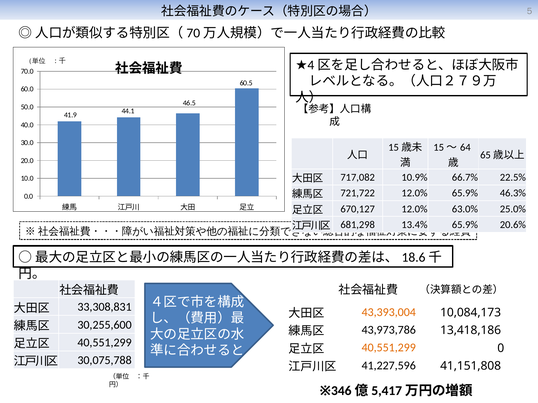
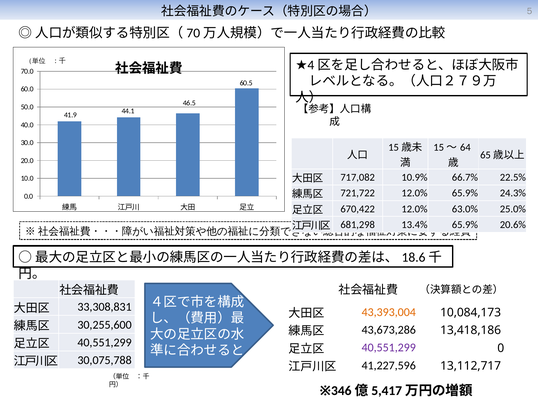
46.3%: 46.3% -> 24.3%
670,127: 670,127 -> 670,422
43,973,786: 43,973,786 -> 43,673,286
40,551,299 at (389, 348) colour: orange -> purple
41,151,808: 41,151,808 -> 13,112,717
